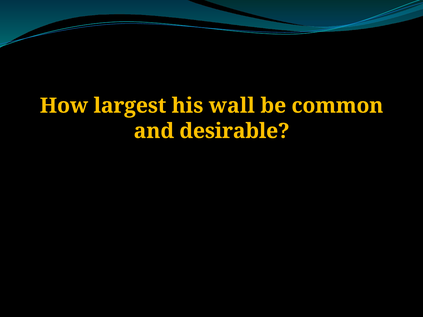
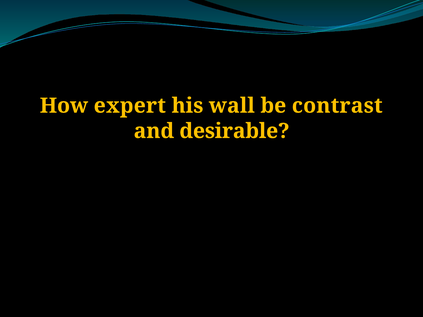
largest: largest -> expert
common: common -> contrast
